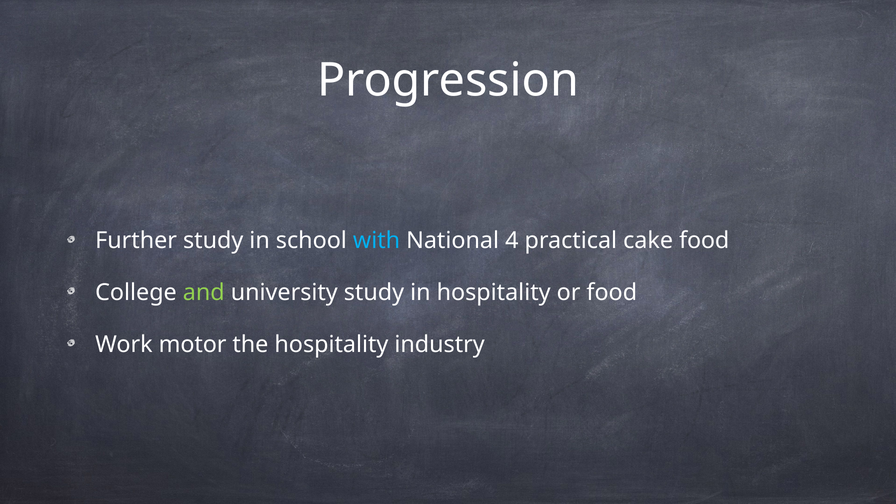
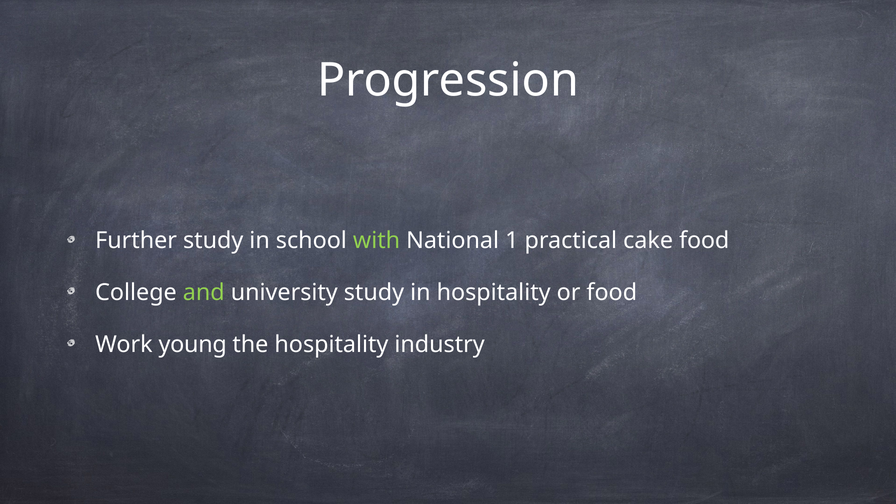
with colour: light blue -> light green
4: 4 -> 1
motor: motor -> young
